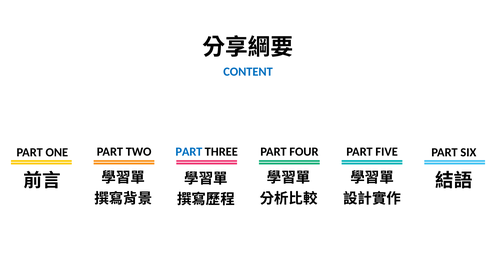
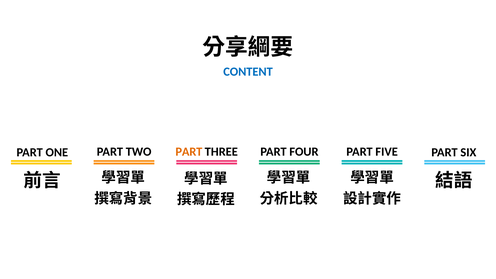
PART at (189, 152) colour: blue -> orange
